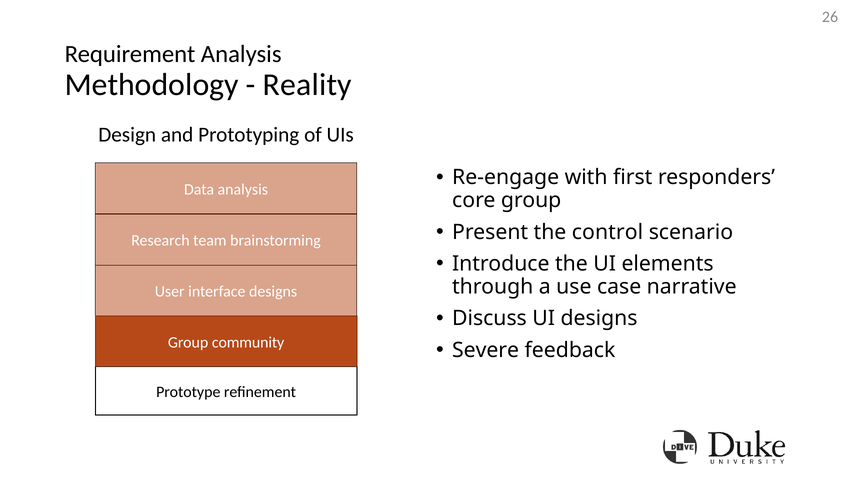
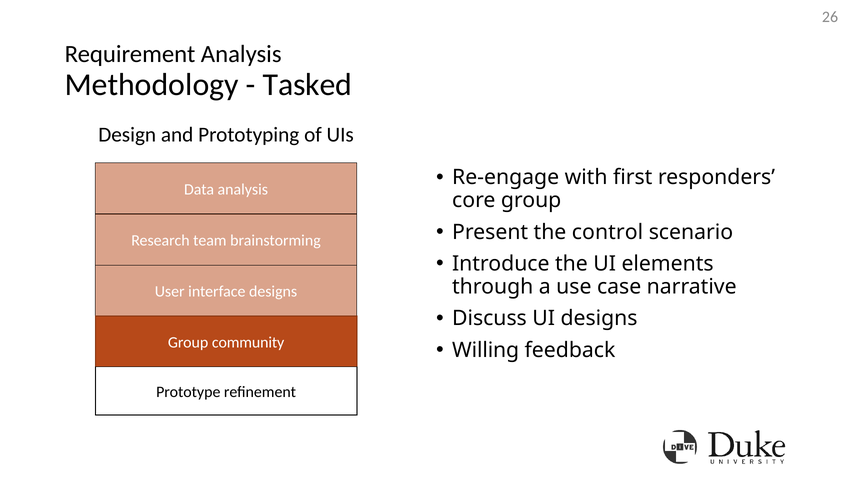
Reality: Reality -> Tasked
Severe: Severe -> Willing
